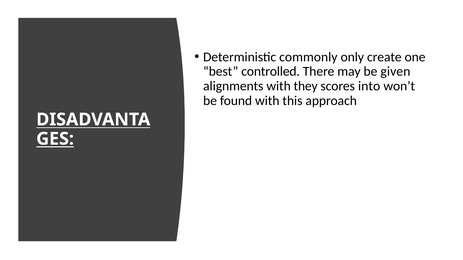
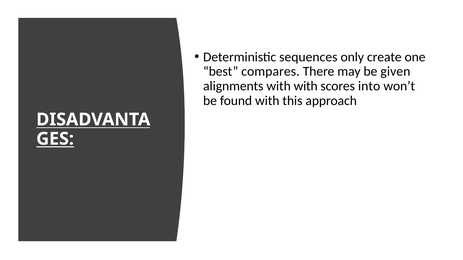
commonly: commonly -> sequences
controlled: controlled -> compares
with they: they -> with
